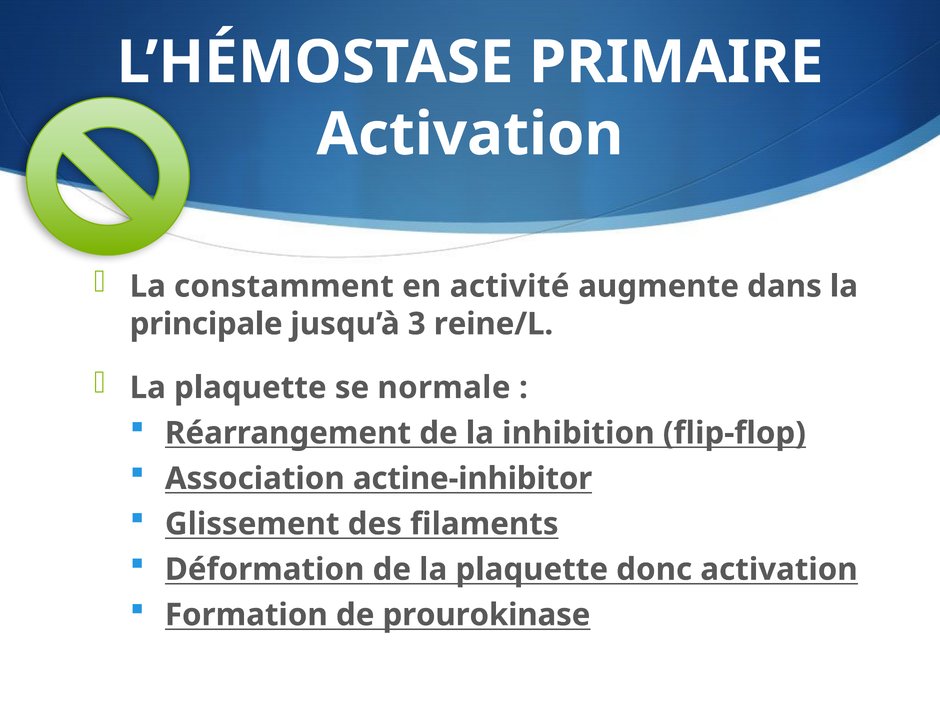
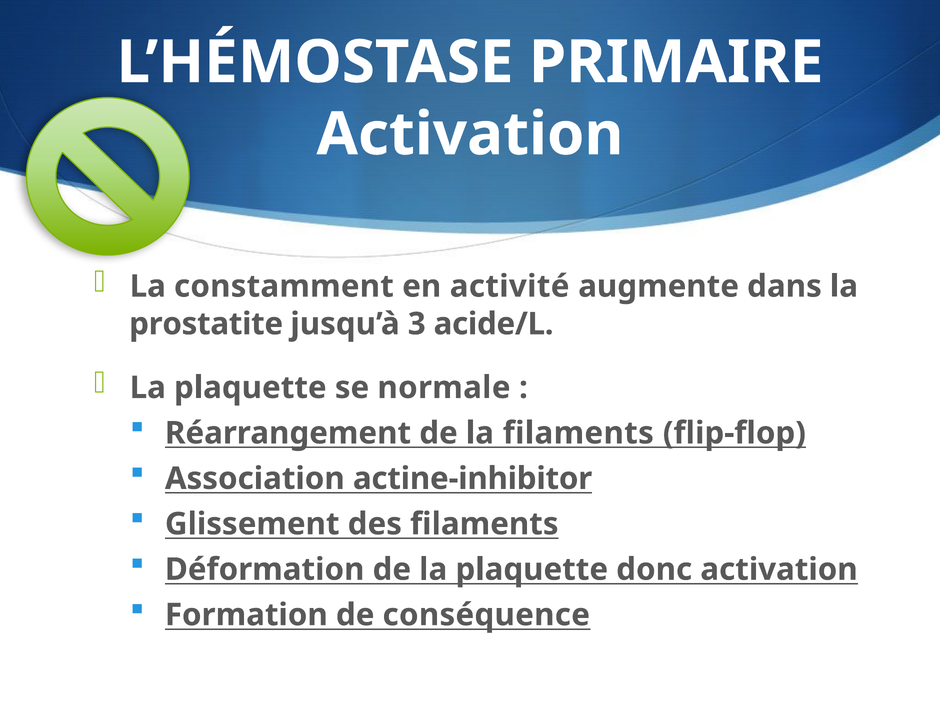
principale: principale -> prostatite
reine/L: reine/L -> acide/L
la inhibition: inhibition -> filaments
prourokinase: prourokinase -> conséquence
